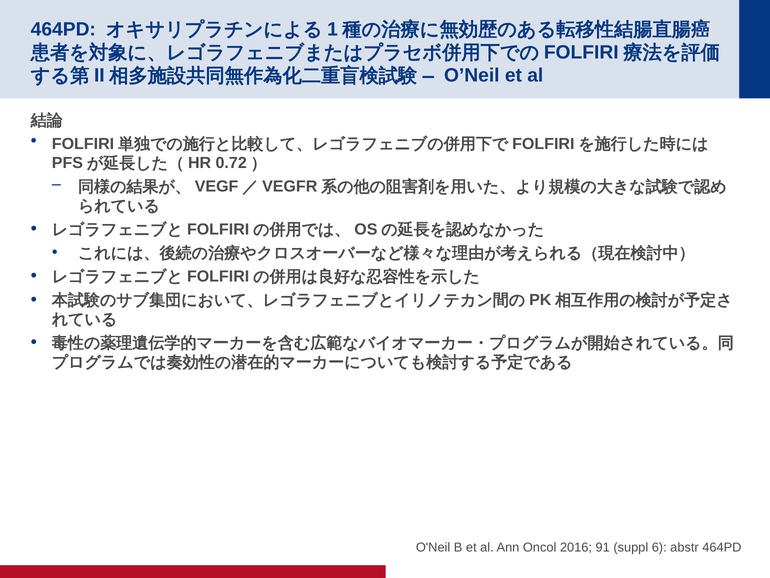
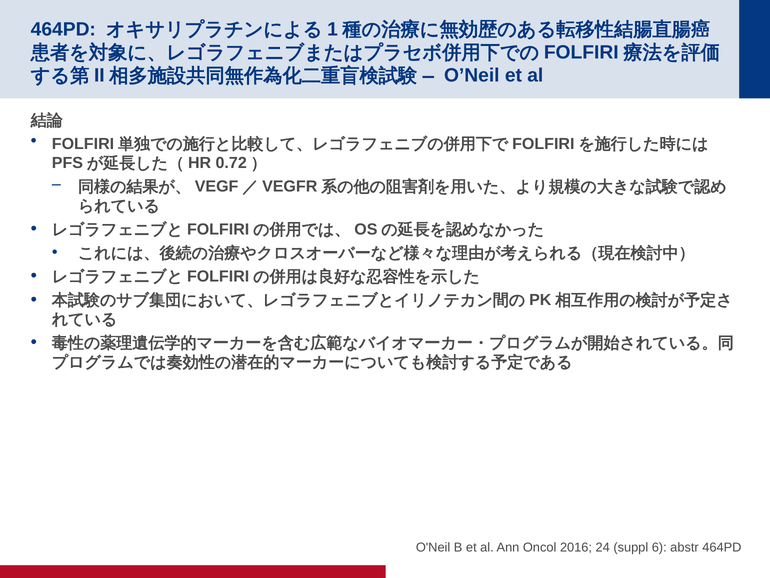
91: 91 -> 24
